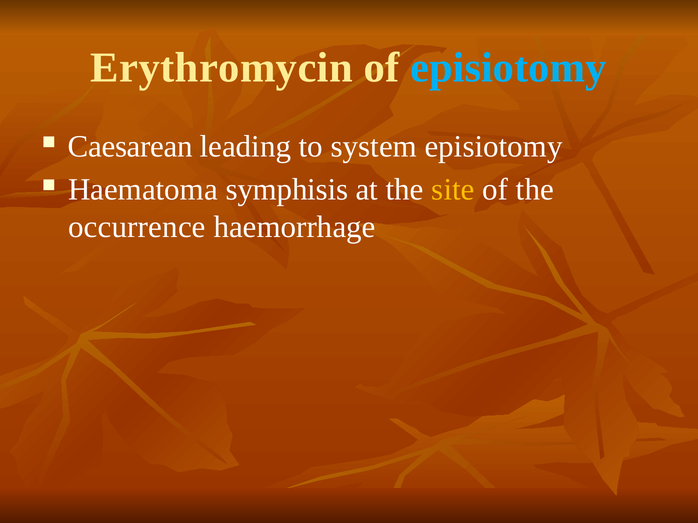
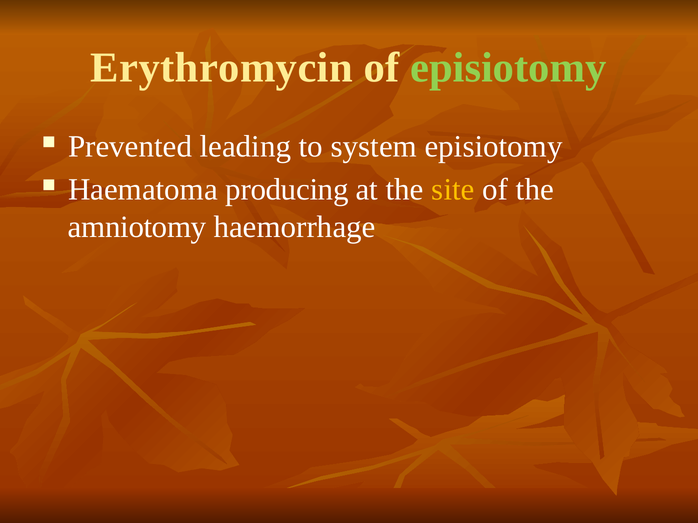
episiotomy at (508, 68) colour: light blue -> light green
Caesarean: Caesarean -> Prevented
symphisis: symphisis -> producing
occurrence: occurrence -> amniotomy
